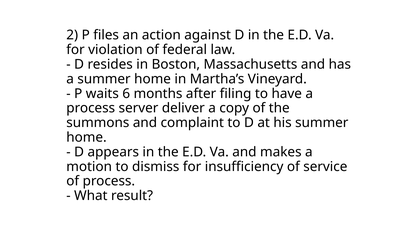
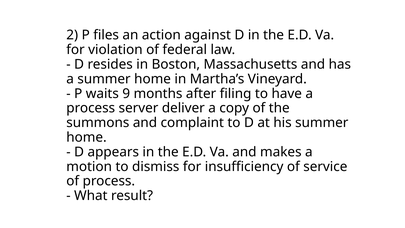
6: 6 -> 9
